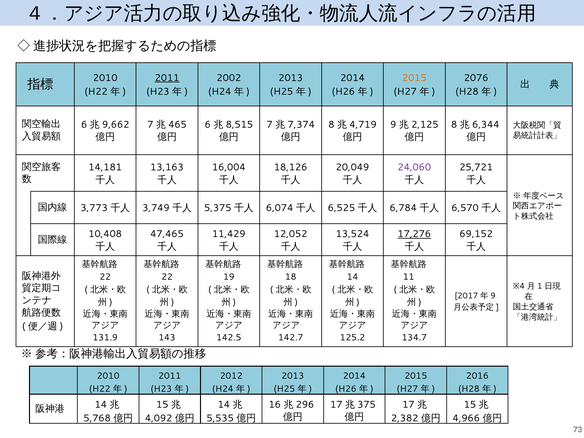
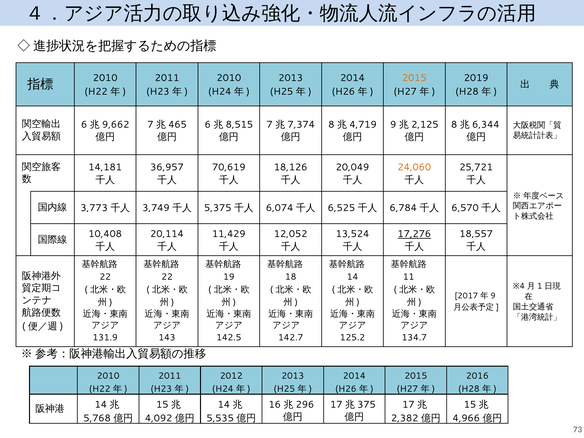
2011 at (167, 78) underline: present -> none
2002 at (229, 78): 2002 -> 2010
2076: 2076 -> 2019
13,163: 13,163 -> 36,957
16,004: 16,004 -> 70,619
24,060 colour: purple -> orange
47,465: 47,465 -> 20,114
69,152: 69,152 -> 18,557
